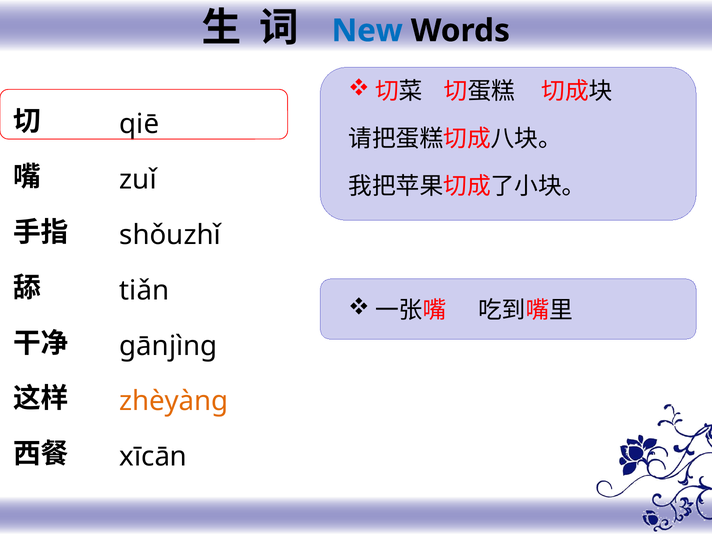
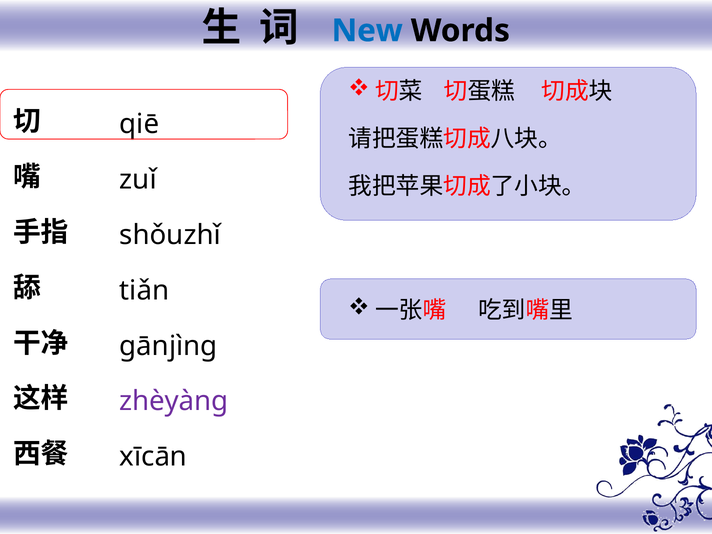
zhèyàng colour: orange -> purple
